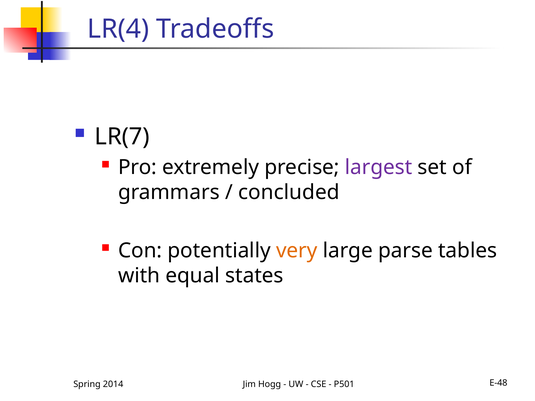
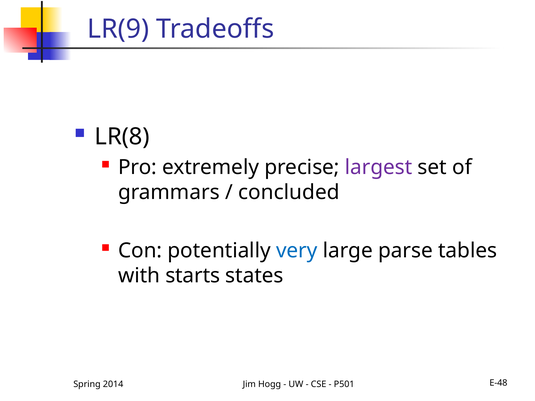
LR(4: LR(4 -> LR(9
LR(7: LR(7 -> LR(8
very colour: orange -> blue
equal: equal -> starts
